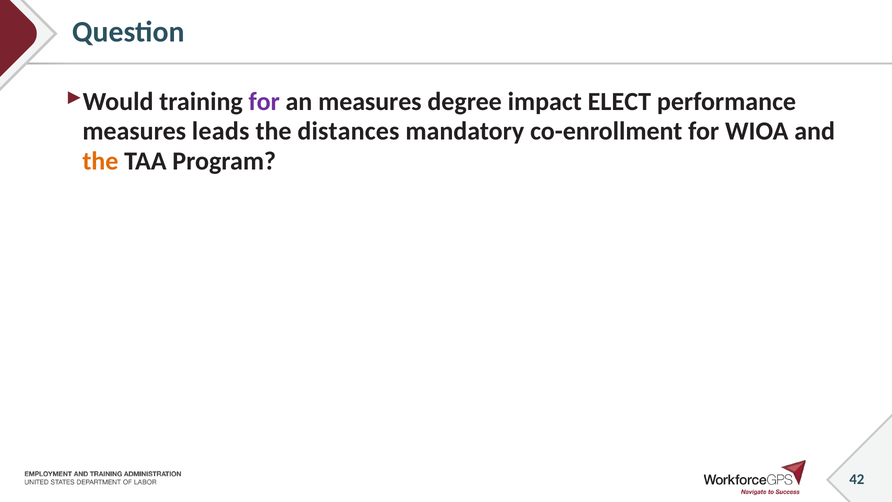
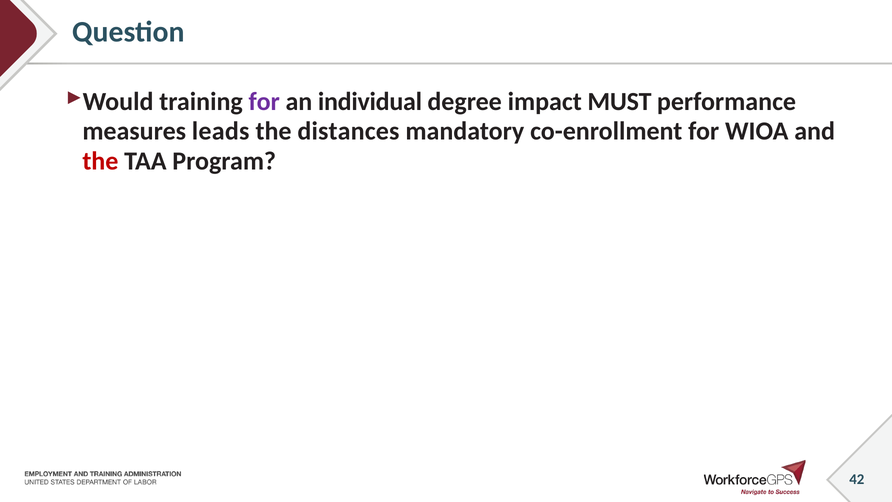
an measures: measures -> individual
ELECT: ELECT -> MUST
the at (100, 161) colour: orange -> red
